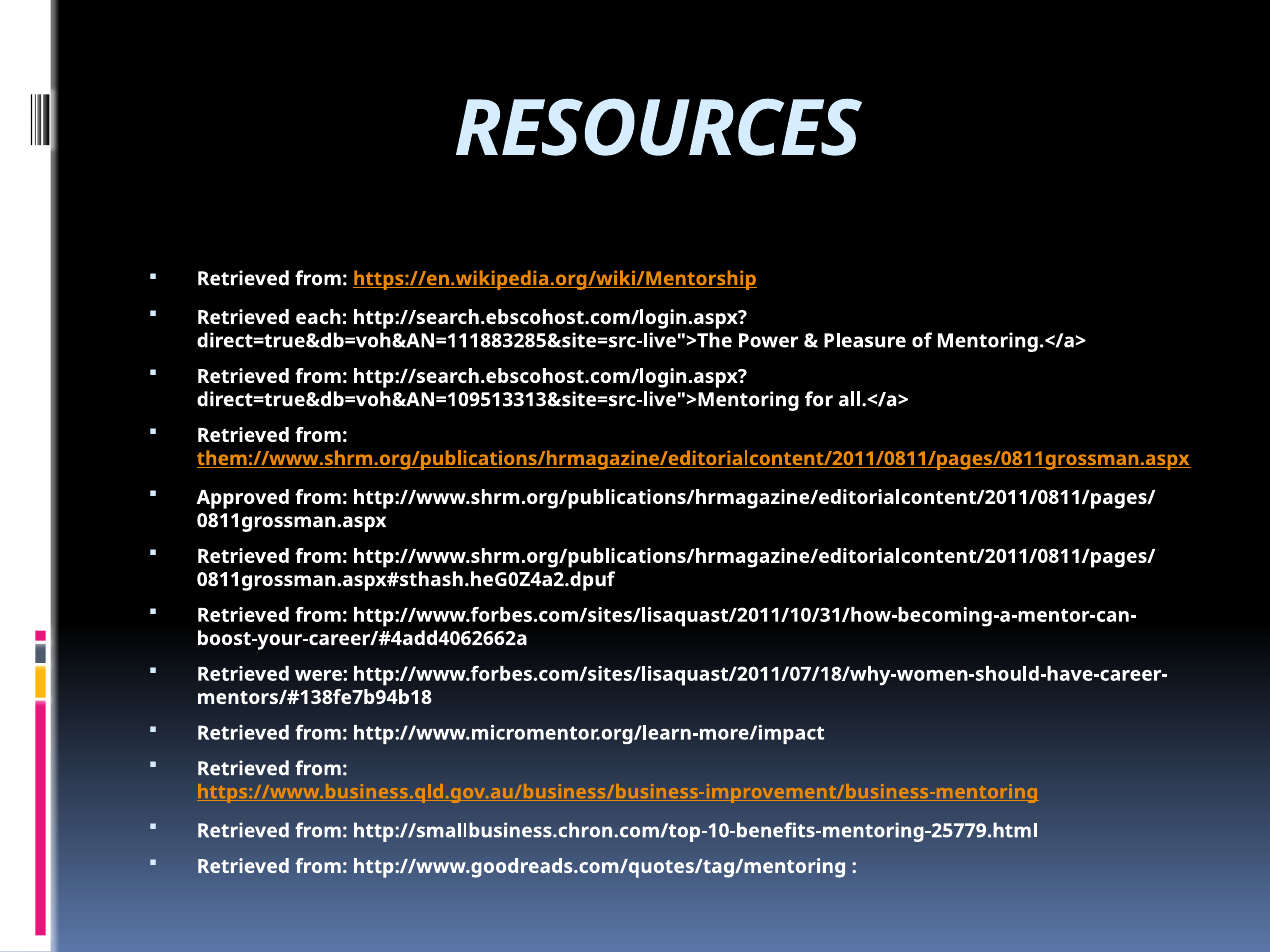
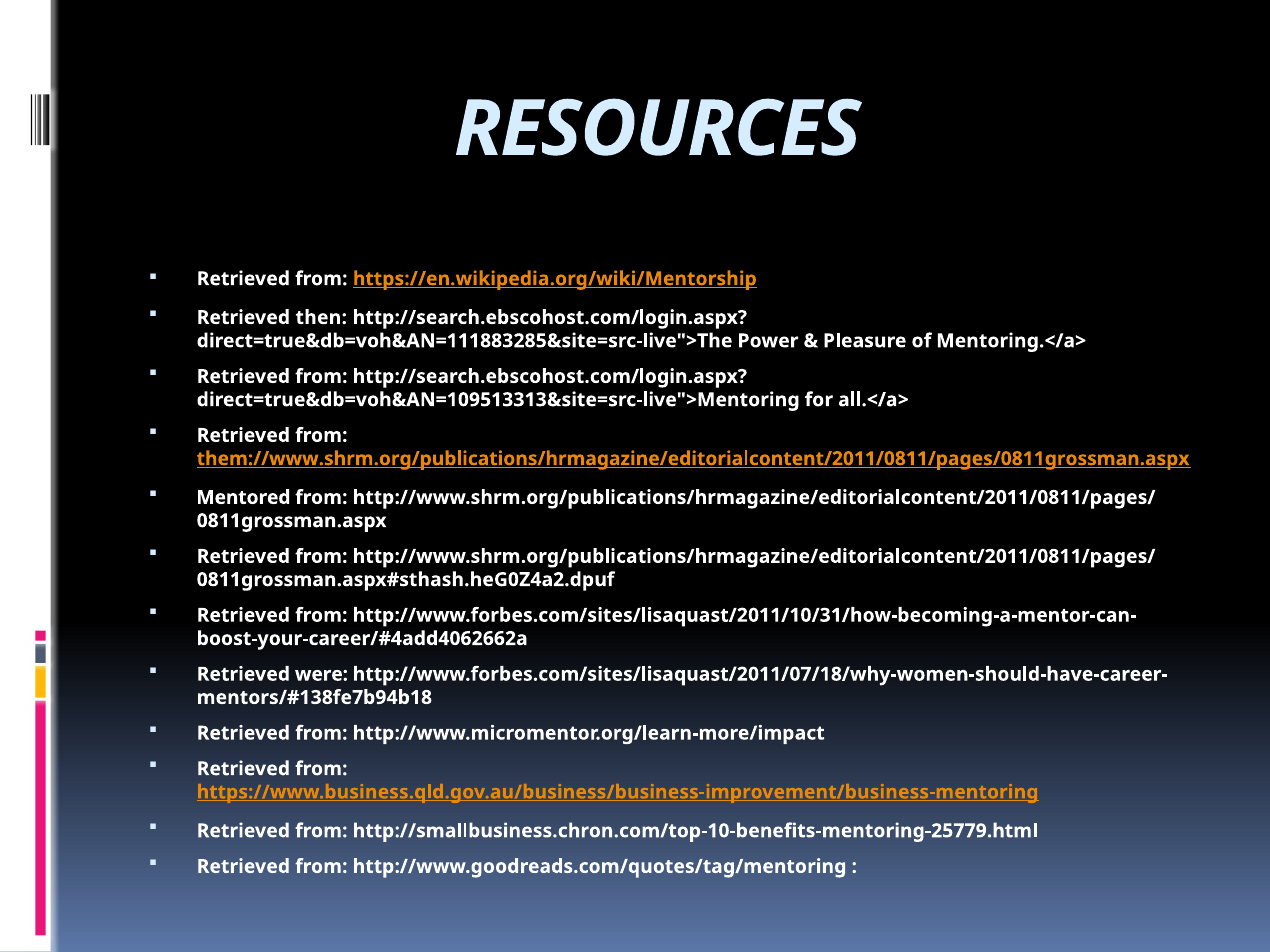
each: each -> then
Approved: Approved -> Mentored
